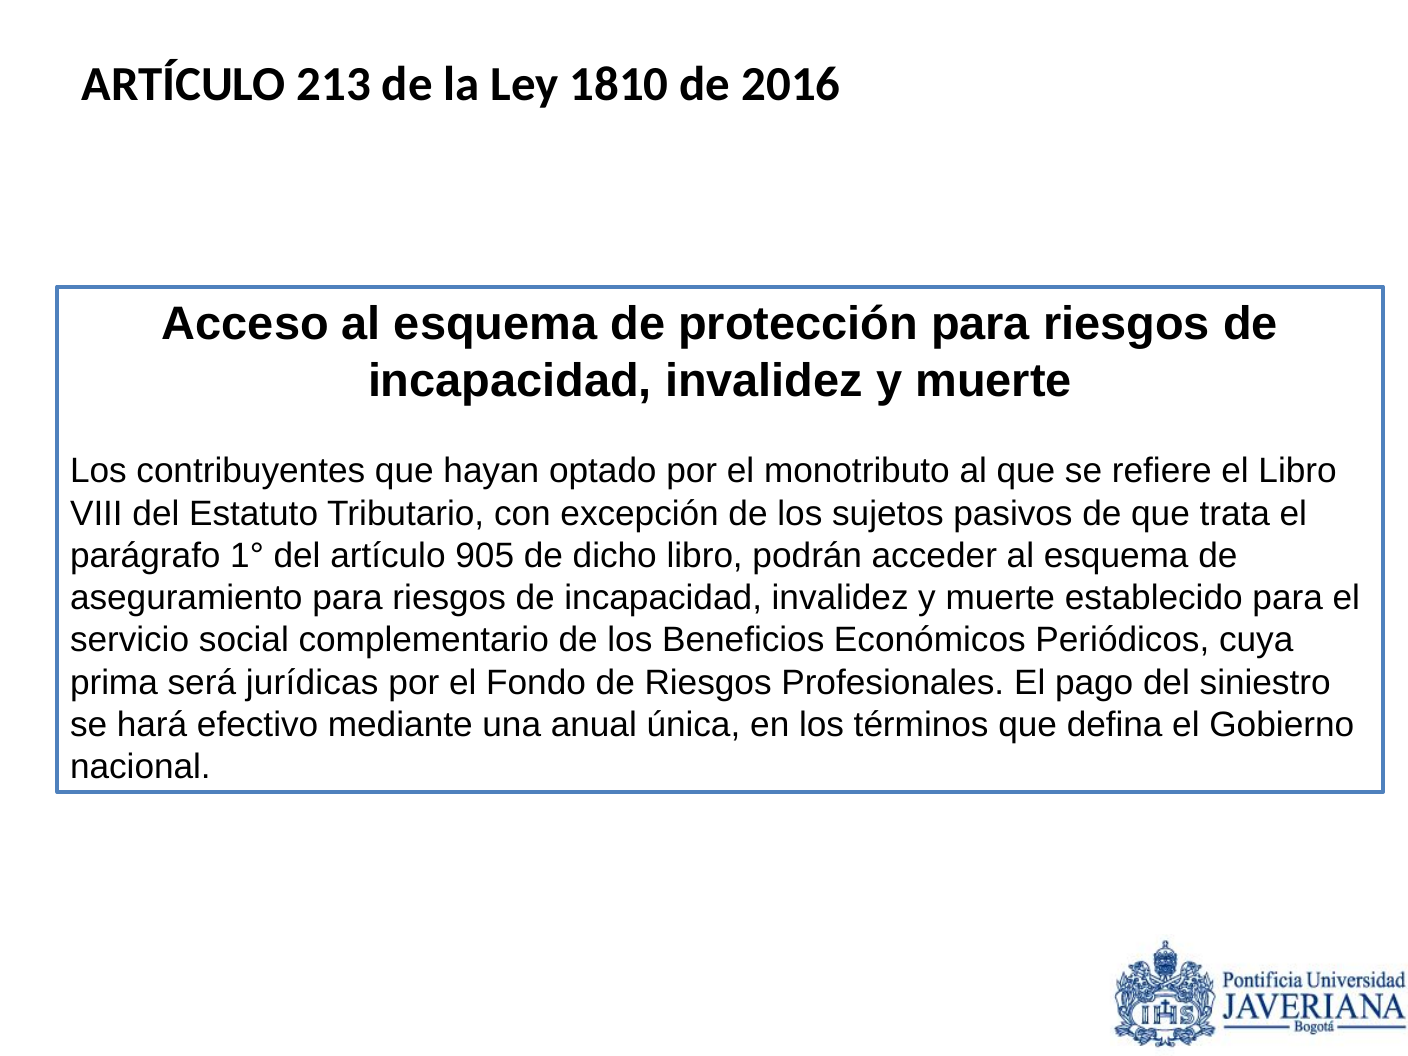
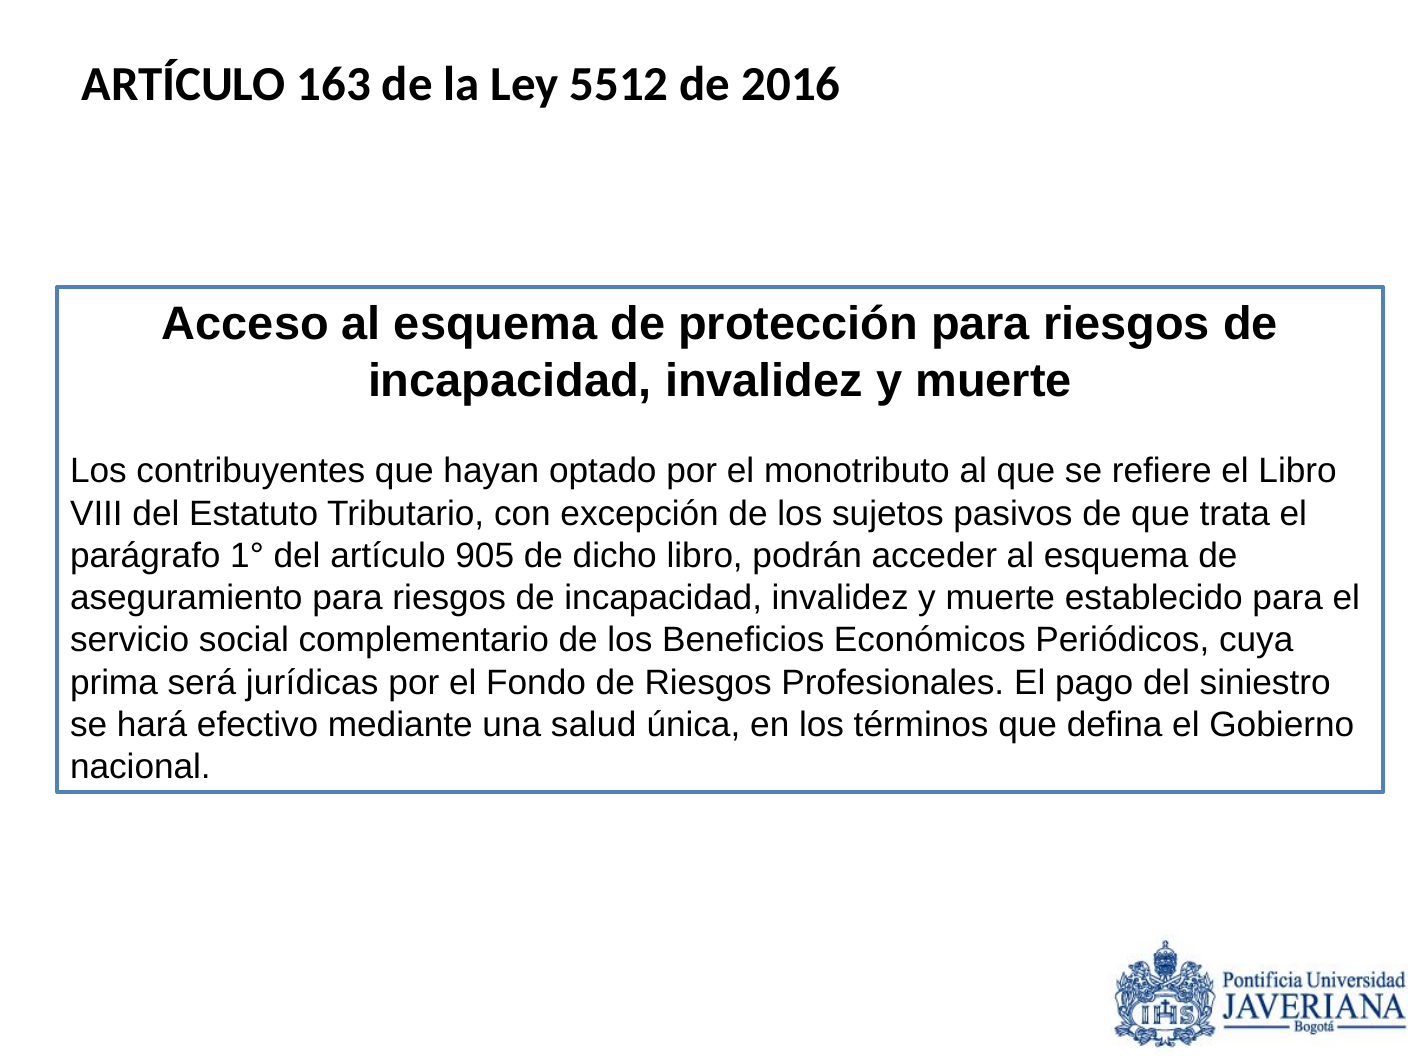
213: 213 -> 163
1810: 1810 -> 5512
anual: anual -> salud
